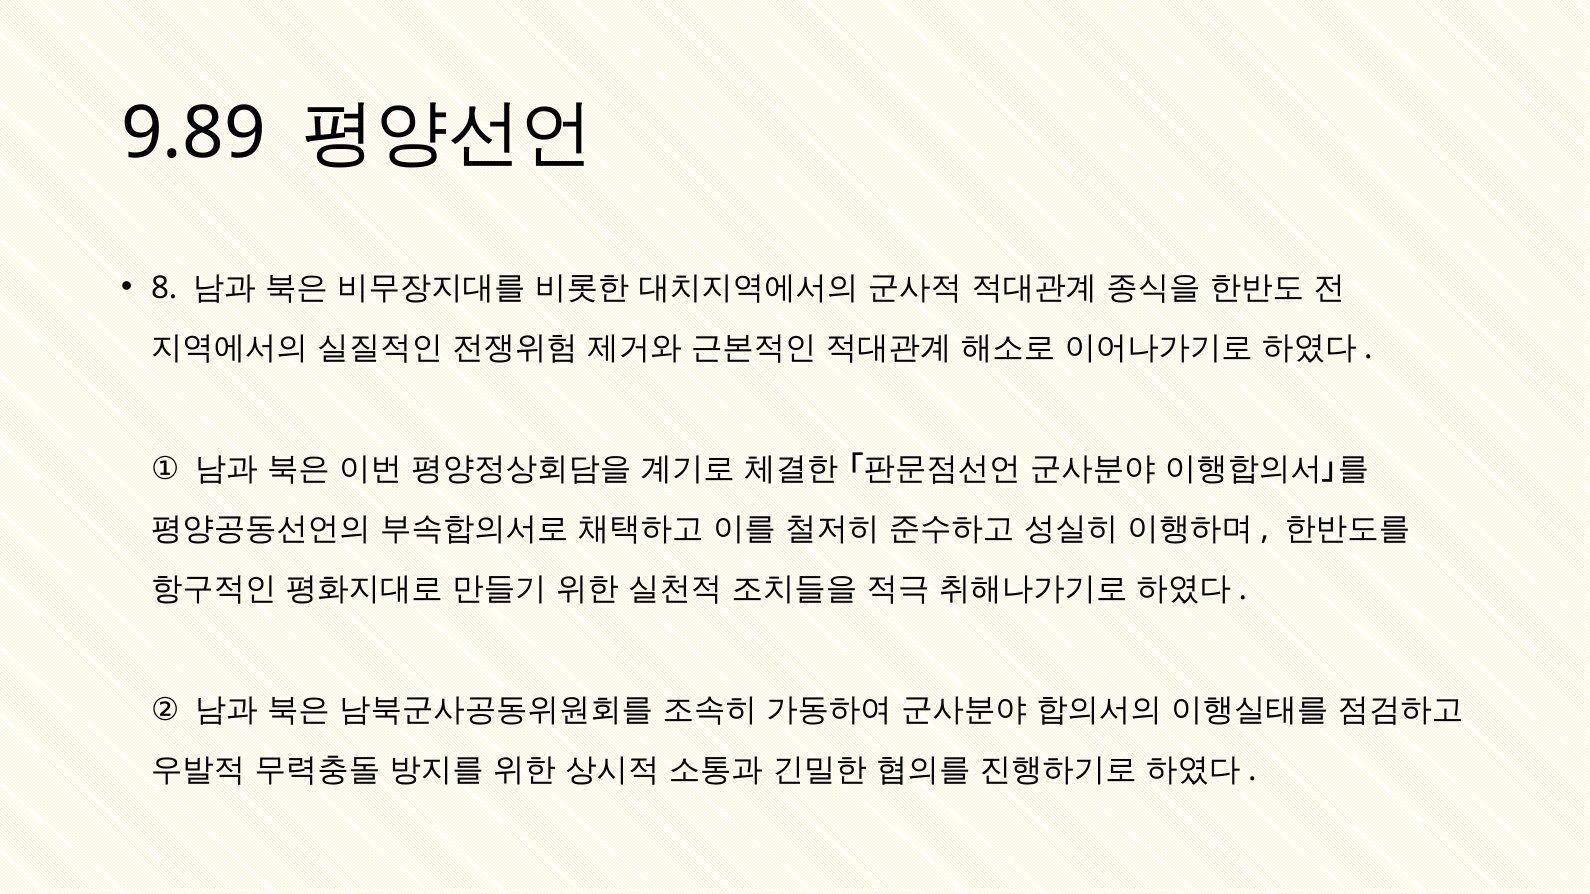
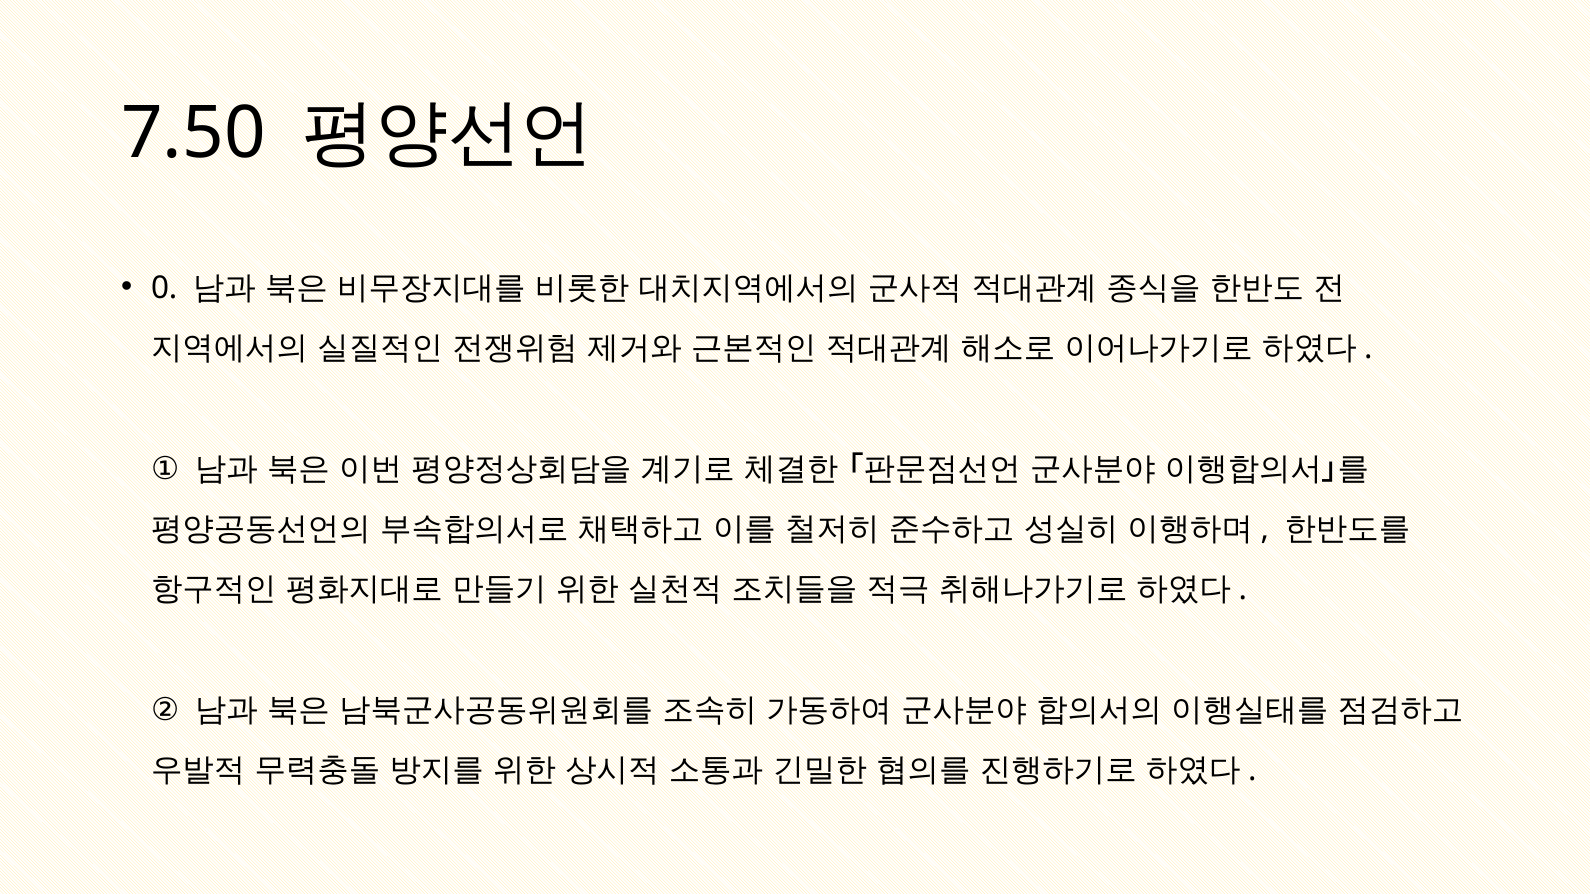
9.89: 9.89 -> 7.50
8: 8 -> 0
